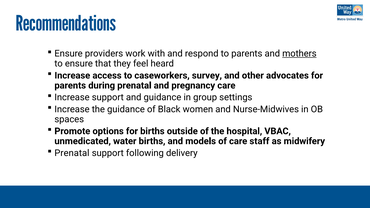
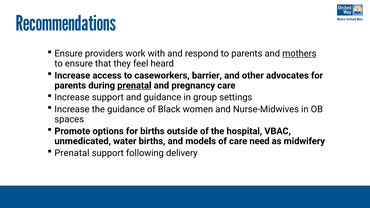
survey: survey -> barrier
prenatal at (134, 86) underline: none -> present
staff: staff -> need
